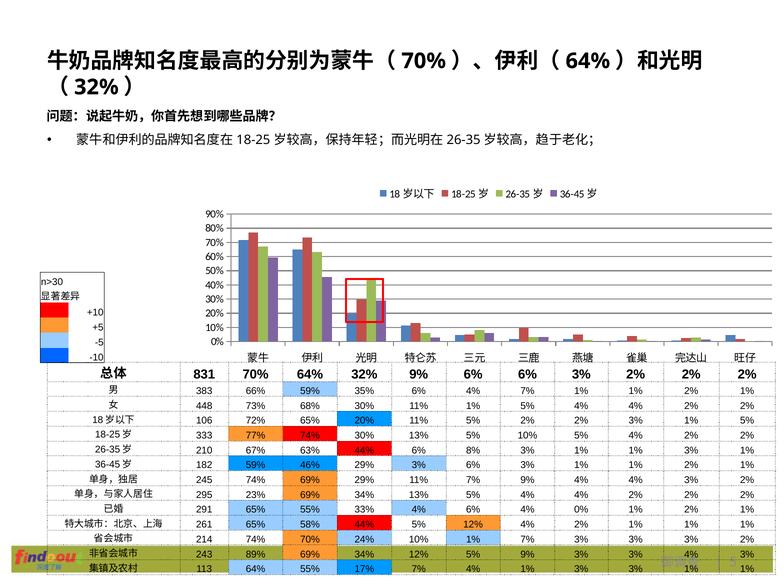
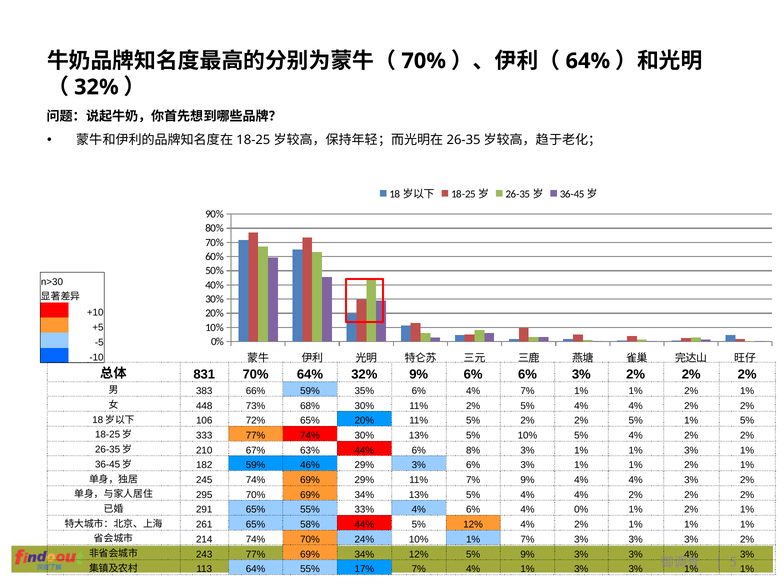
11% 1%: 1% -> 2%
2% 2% 3%: 3% -> 5%
295 23%: 23% -> 70%
243 89%: 89% -> 77%
